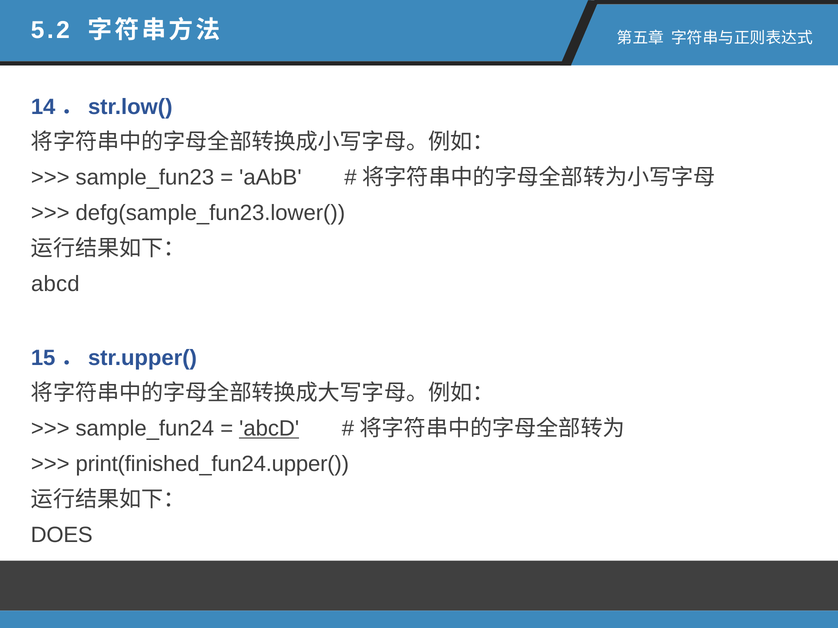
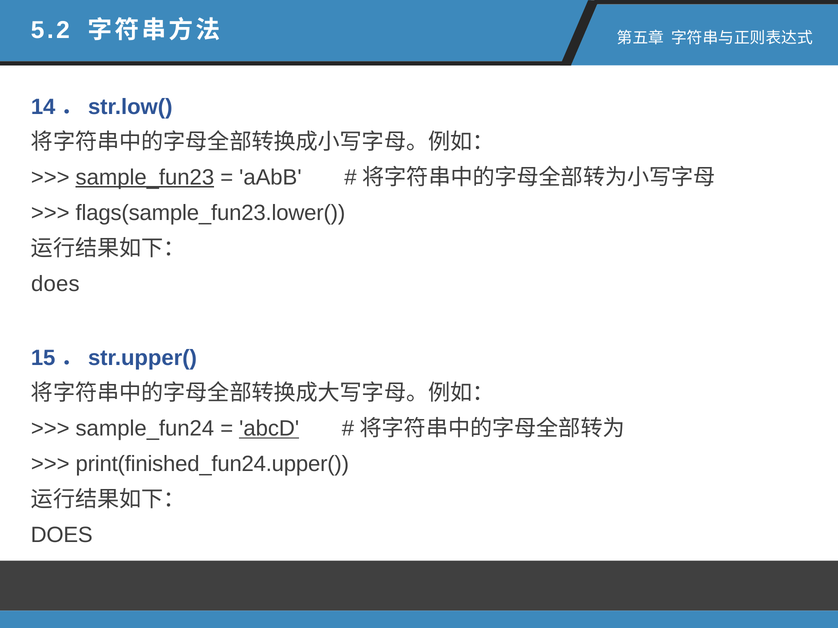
sample_fun23 underline: none -> present
defg(sample_fun23.lower(: defg(sample_fun23.lower( -> flags(sample_fun23.lower(
abcd at (55, 284): abcd -> does
